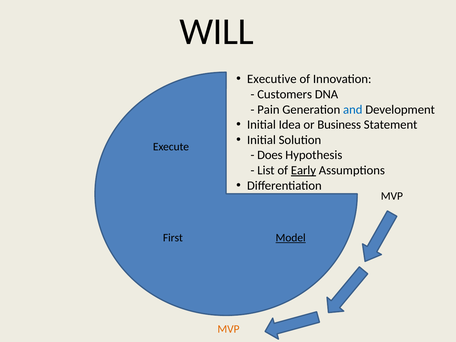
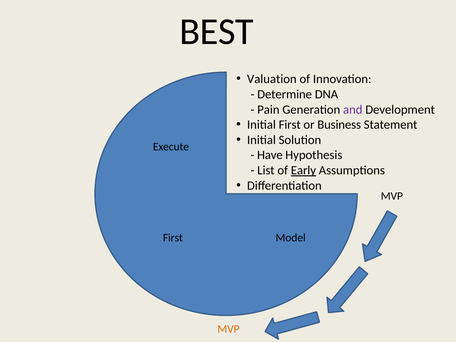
WILL: WILL -> BEST
Executive: Executive -> Valuation
Customers: Customers -> Determine
and colour: blue -> purple
Initial Idea: Idea -> First
Does: Does -> Have
Model underline: present -> none
